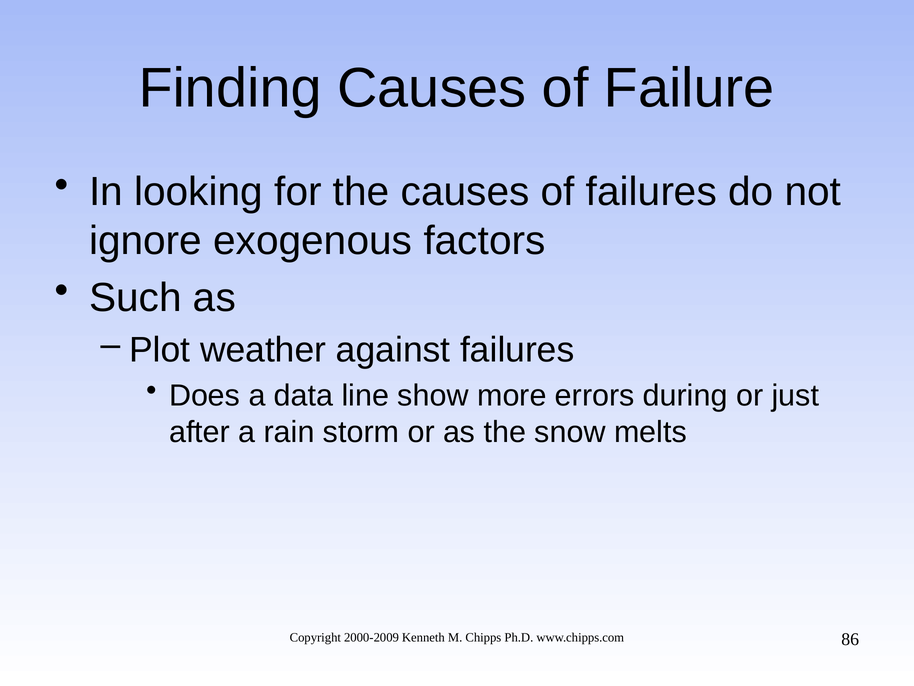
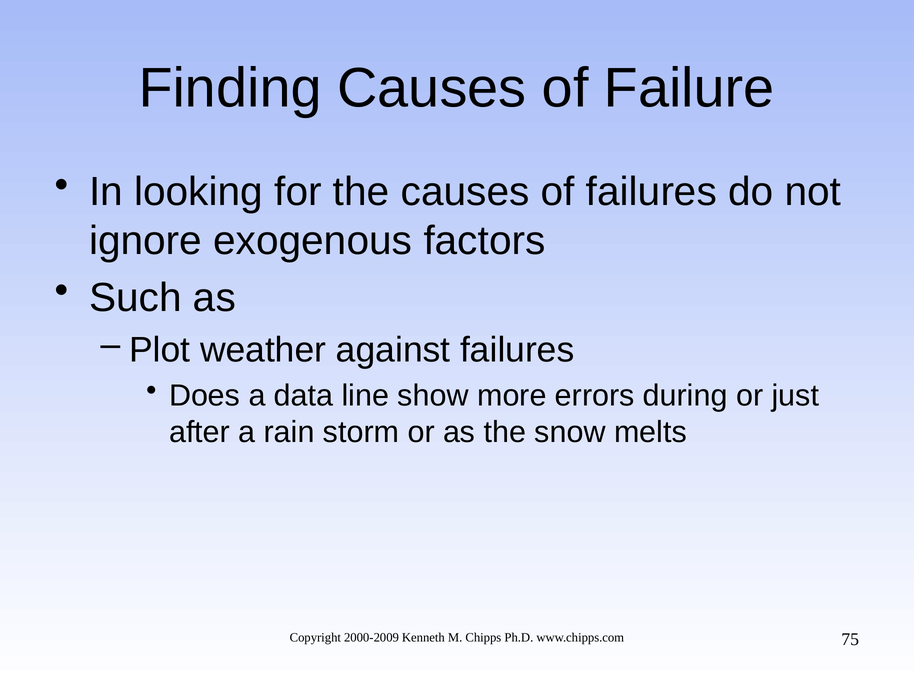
86: 86 -> 75
